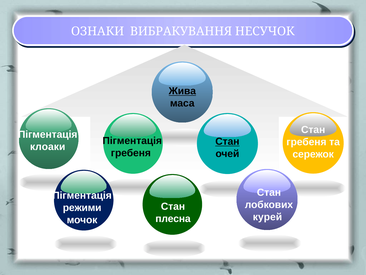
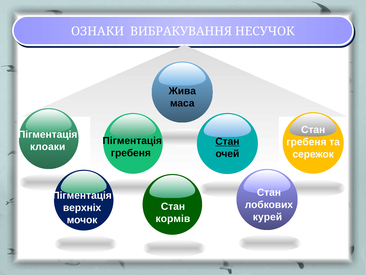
Жива underline: present -> none
режими: режими -> верхніх
плесна: плесна -> кормів
